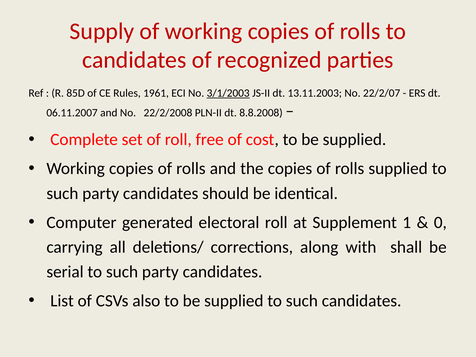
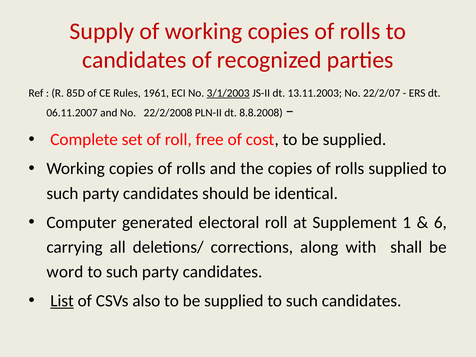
0: 0 -> 6
serial: serial -> word
List underline: none -> present
